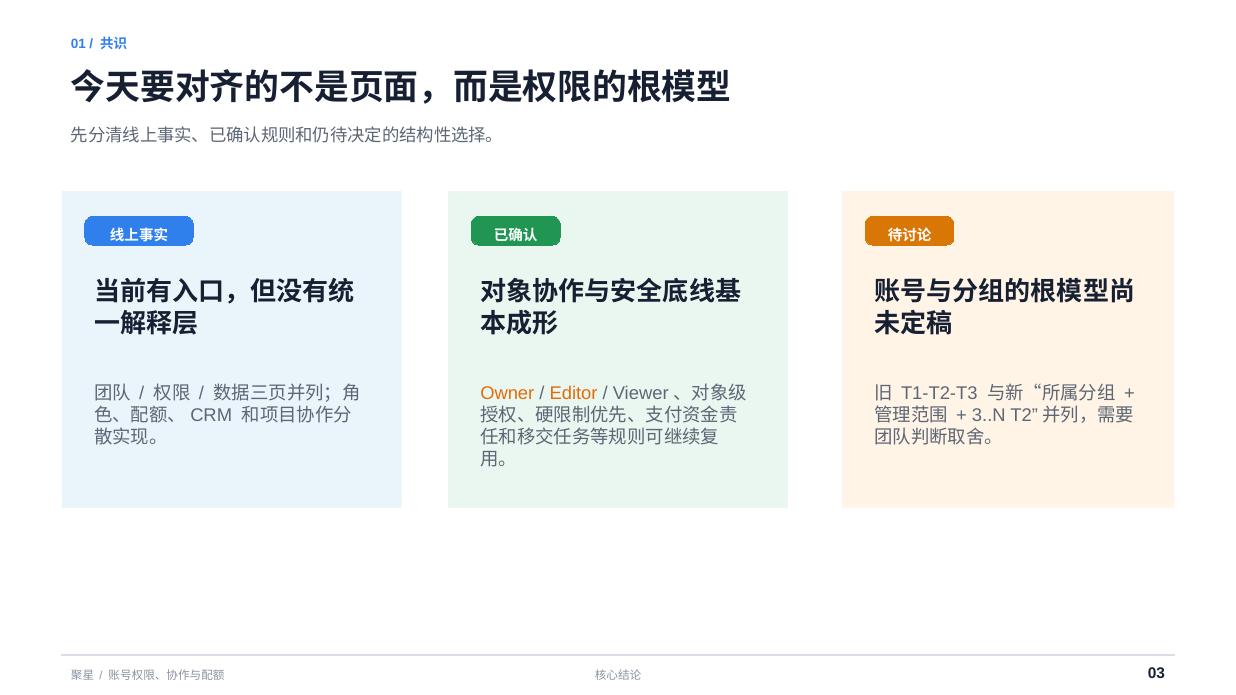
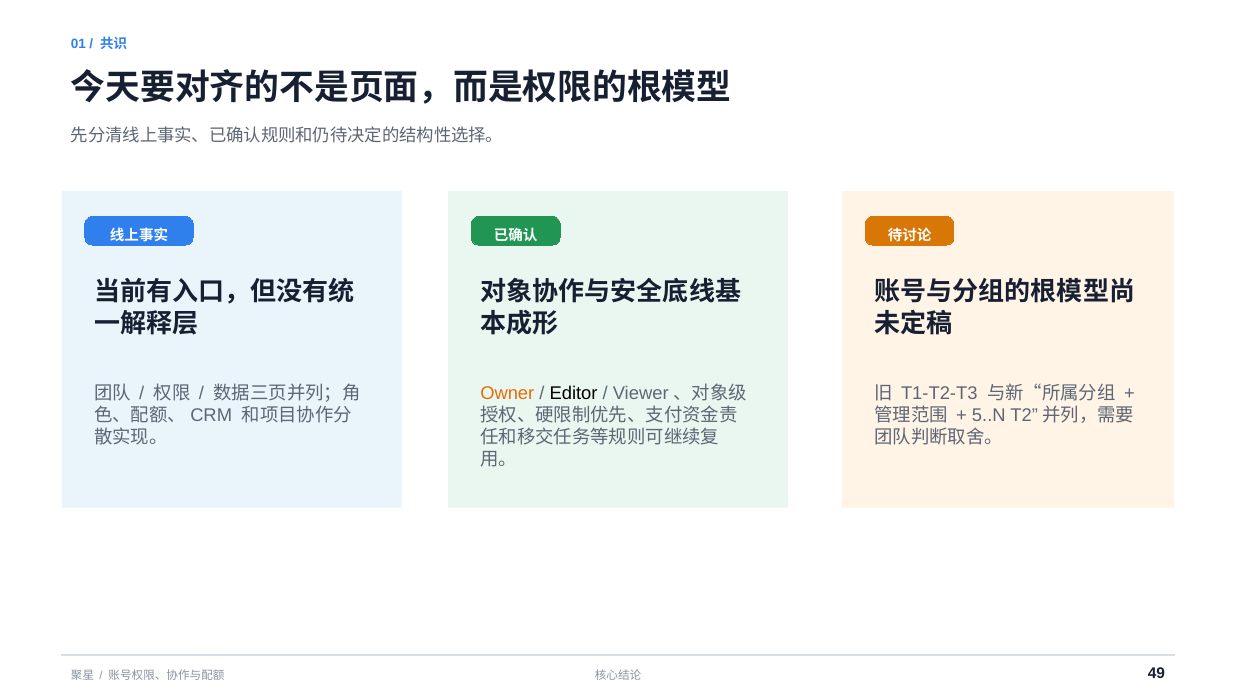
Editor colour: orange -> black
3..N: 3..N -> 5..N
03: 03 -> 49
